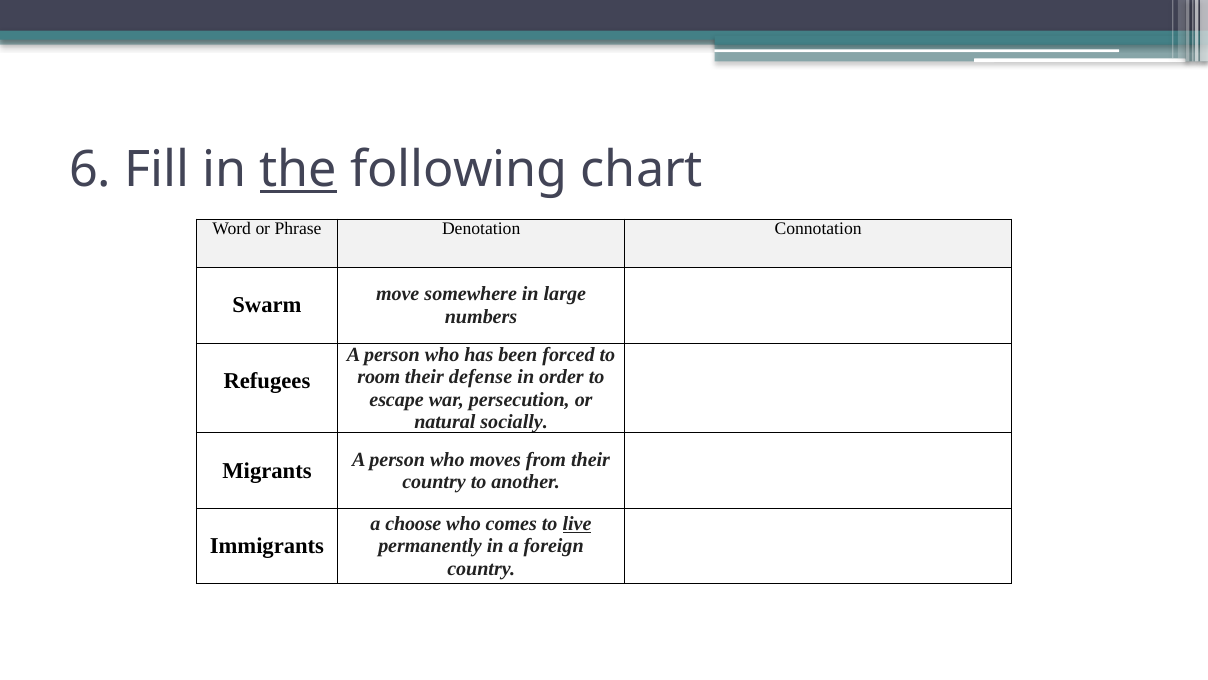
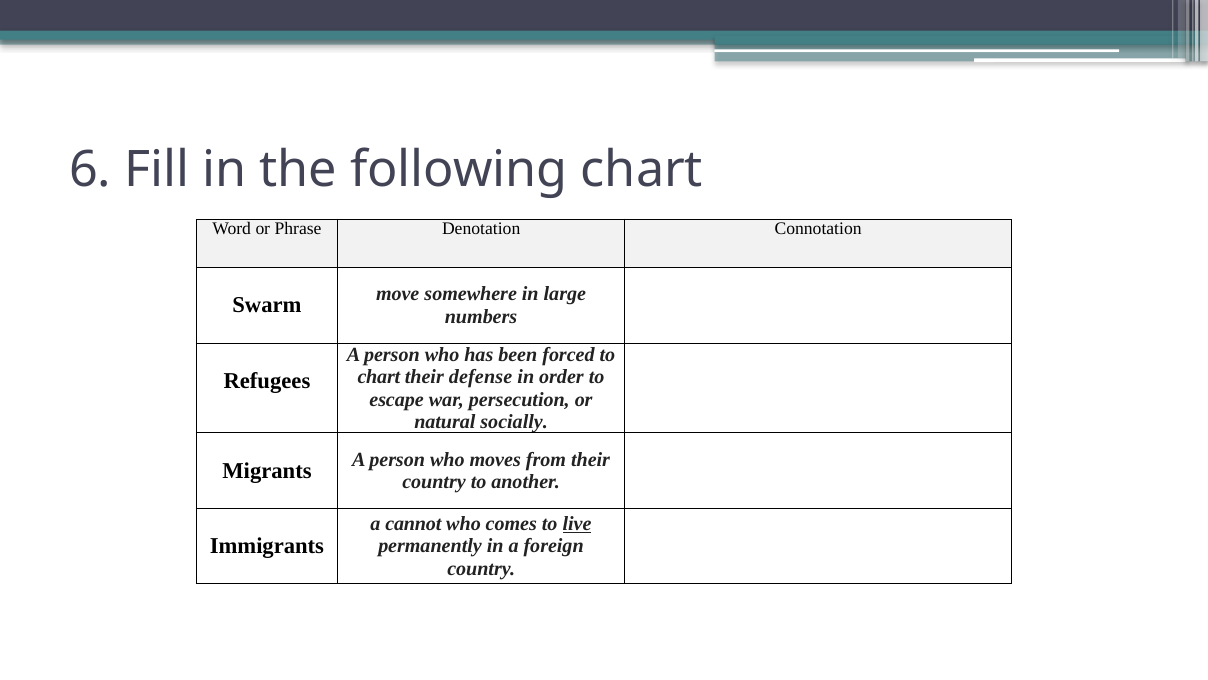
the underline: present -> none
room at (379, 377): room -> chart
choose: choose -> cannot
